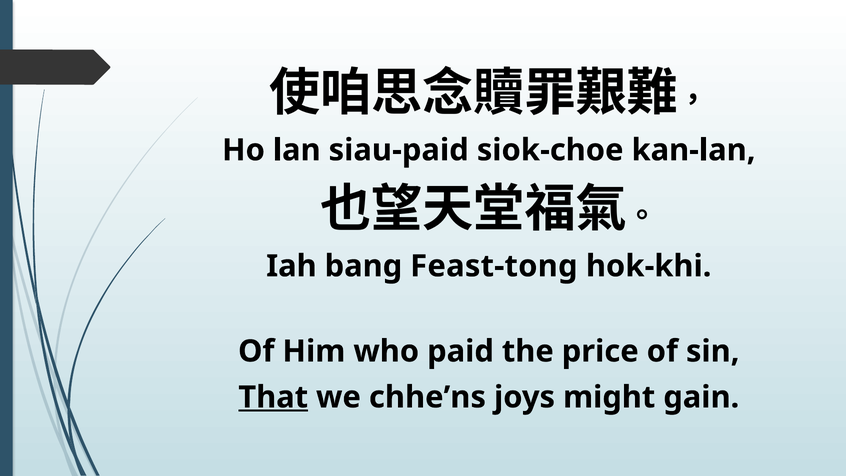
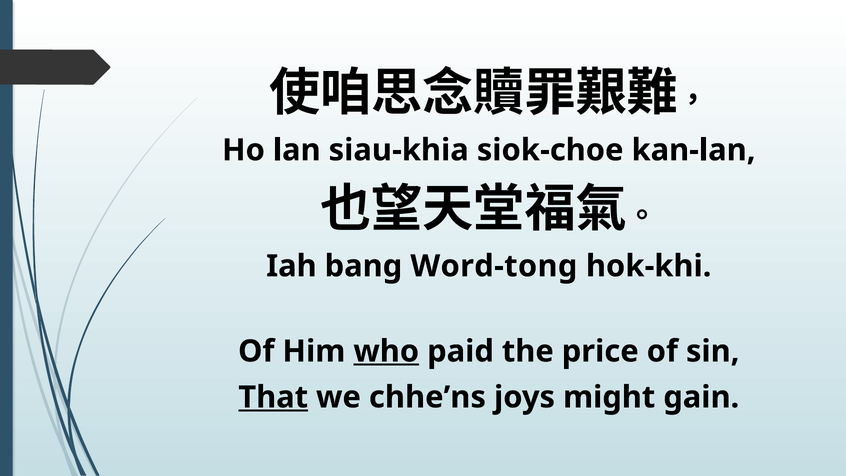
siau-paid: siau-paid -> siau-khia
Feast-tong: Feast-tong -> Word-tong
who underline: none -> present
